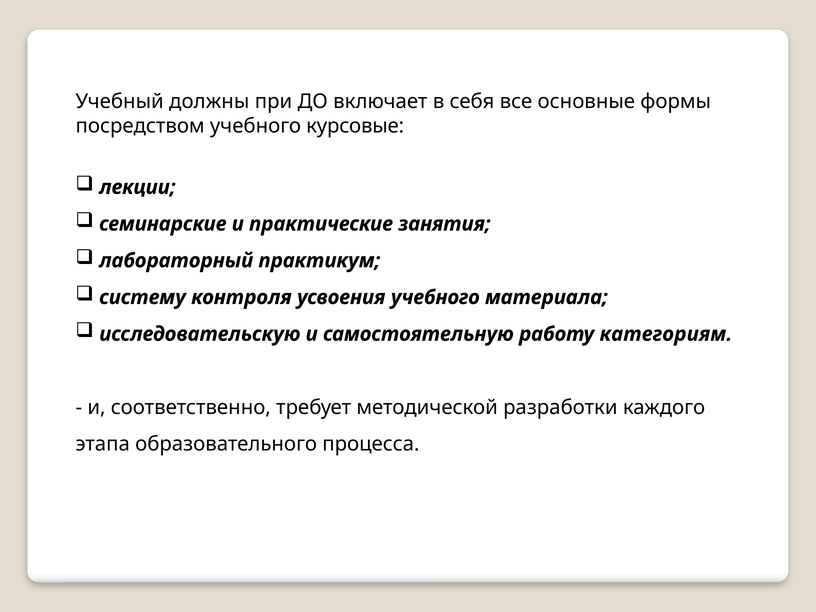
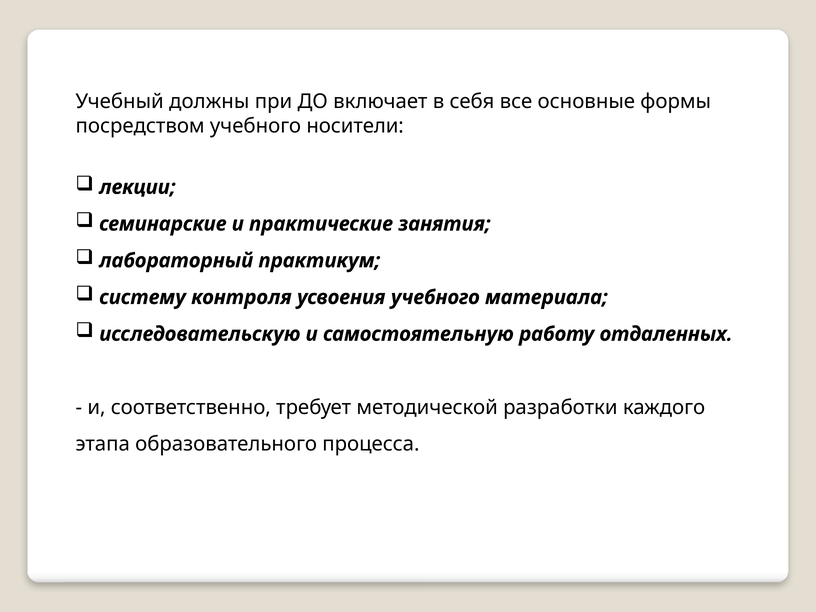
курсовые: курсовые -> носители
категориям: категориям -> отдаленных
